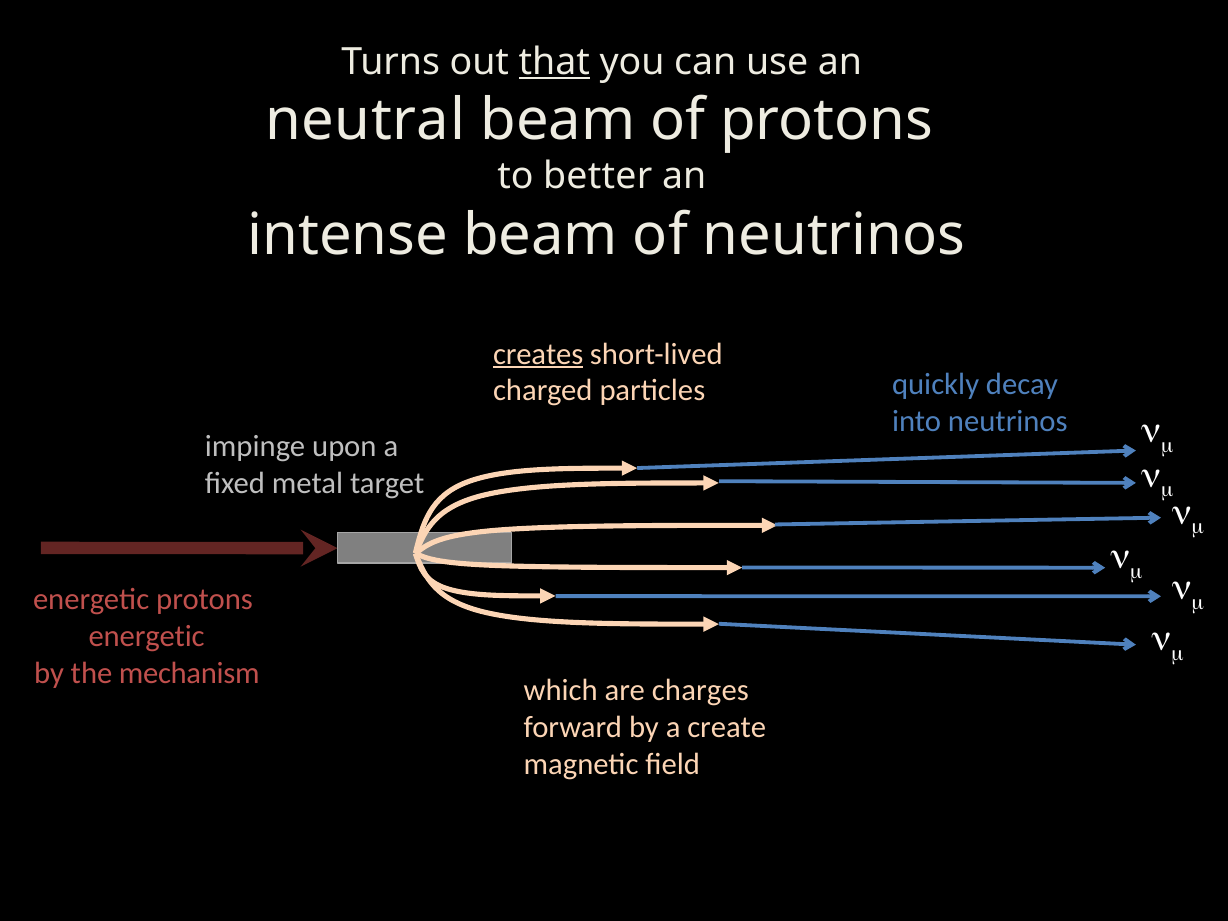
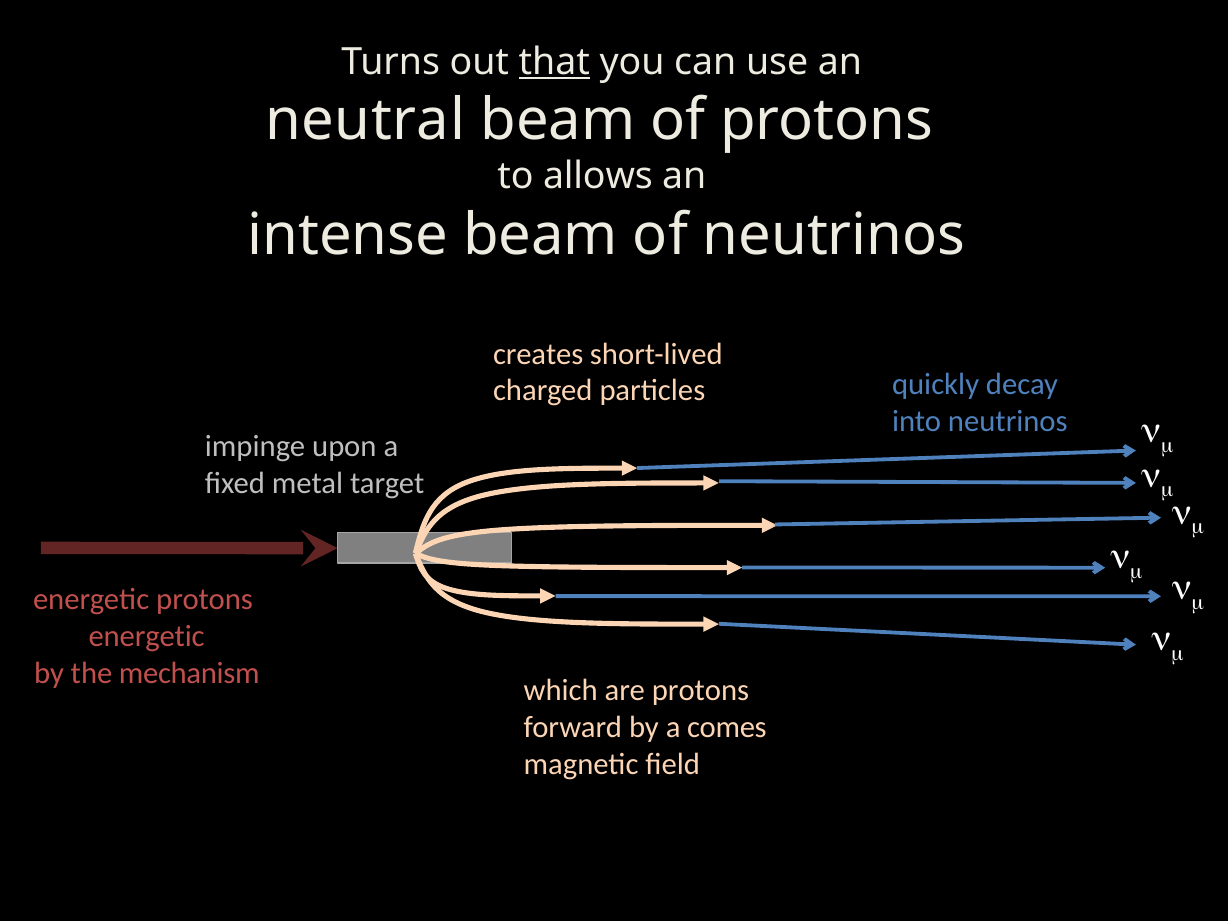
better: better -> allows
creates underline: present -> none
are charges: charges -> protons
create: create -> comes
